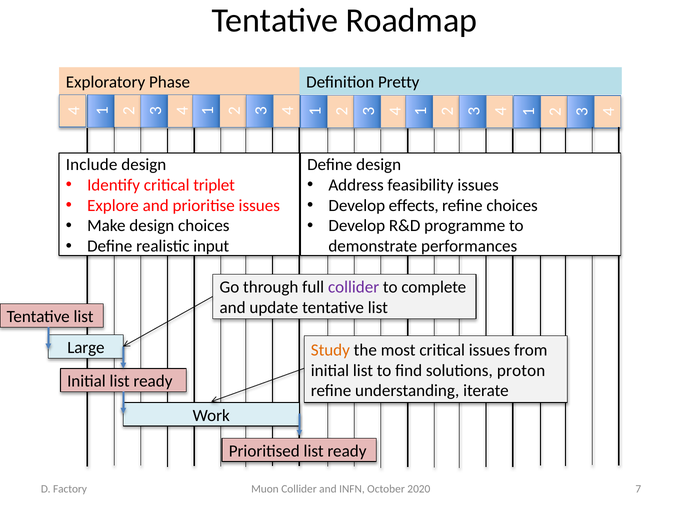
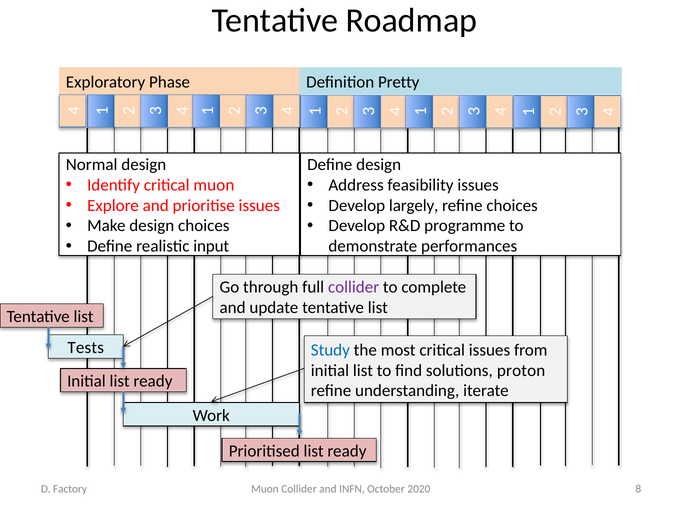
Include: Include -> Normal
critical triplet: triplet -> muon
effects: effects -> largely
Large: Large -> Tests
Study colour: orange -> blue
7: 7 -> 8
